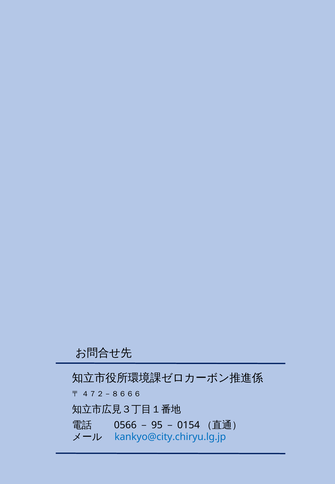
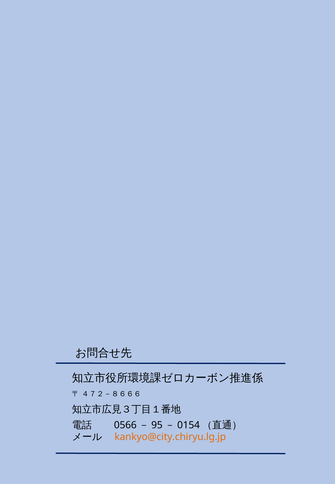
kankyo@city.chiryu.lg.jp colour: blue -> orange
